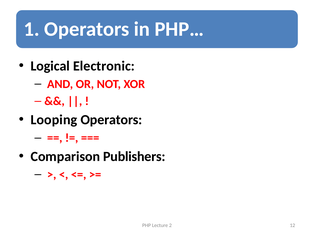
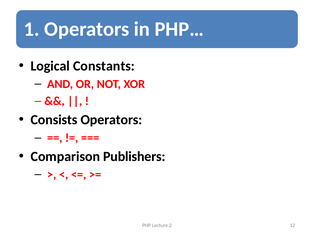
Electronic: Electronic -> Constants
Looping: Looping -> Consists
